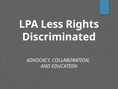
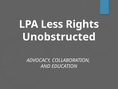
Discriminated: Discriminated -> Unobstructed
